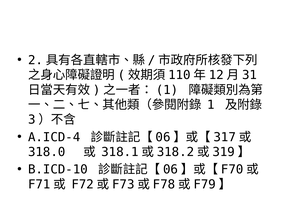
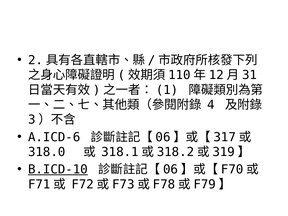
1: 1 -> 4
A.ICD-4: A.ICD-4 -> A.ICD-6
B.ICD-10 underline: none -> present
